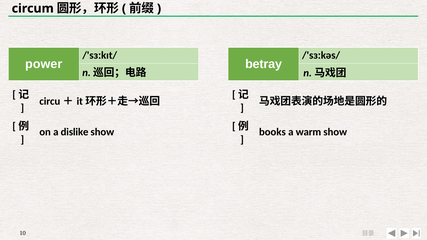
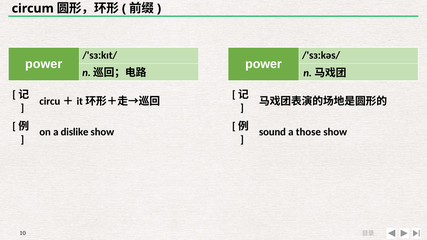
betray at (264, 64): betray -> power
books: books -> sound
warm: warm -> those
